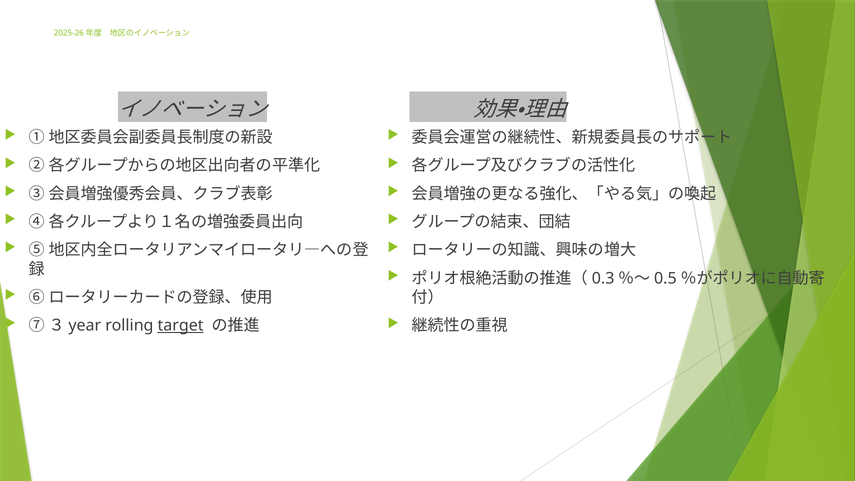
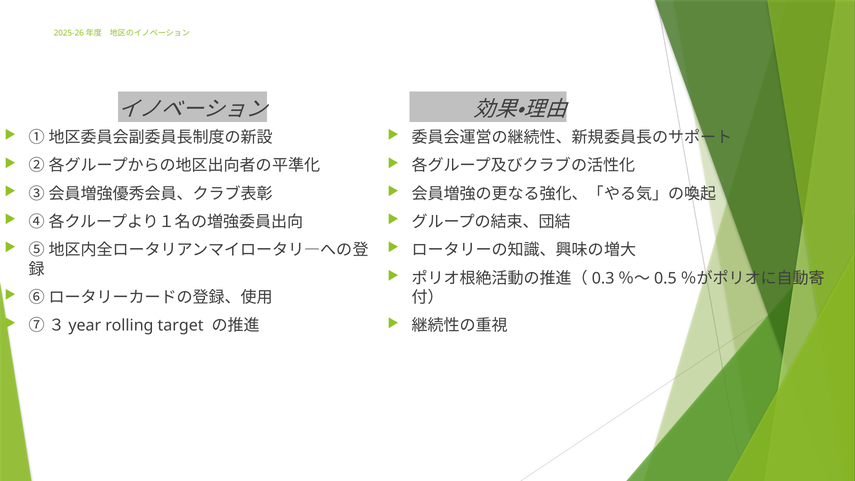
target underline: present -> none
